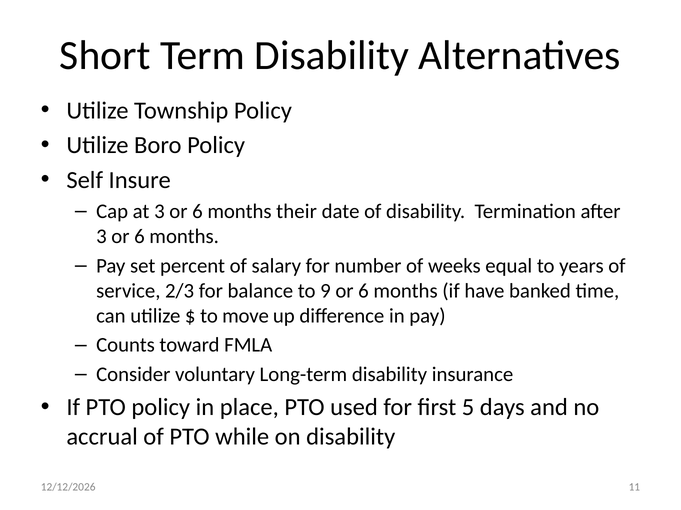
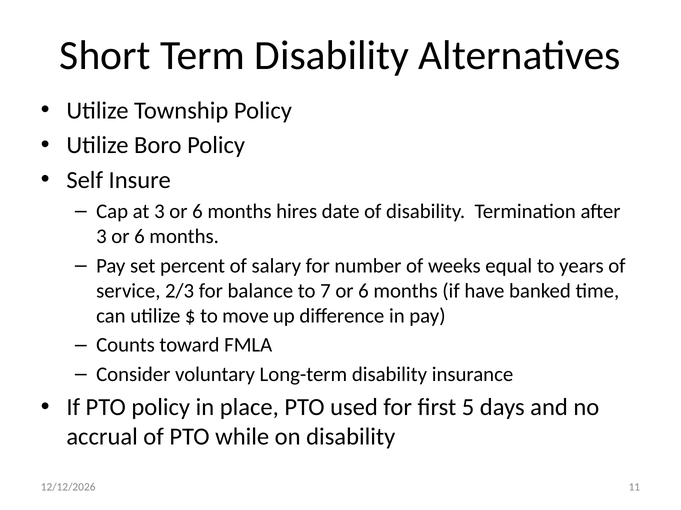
their: their -> hires
9: 9 -> 7
